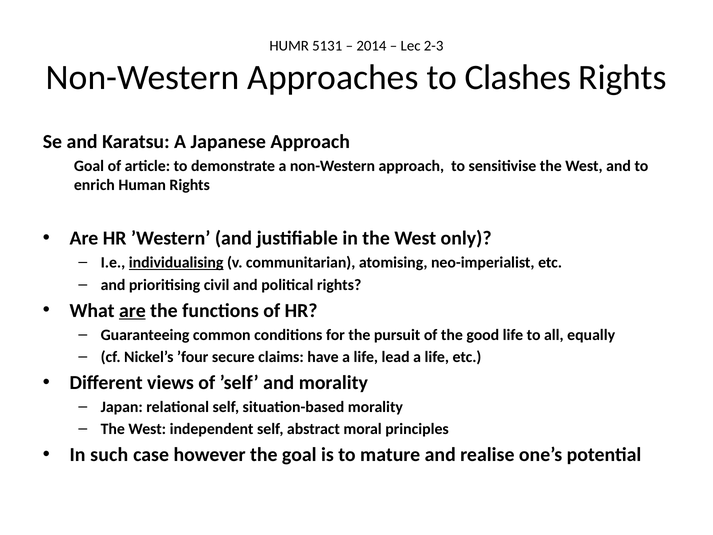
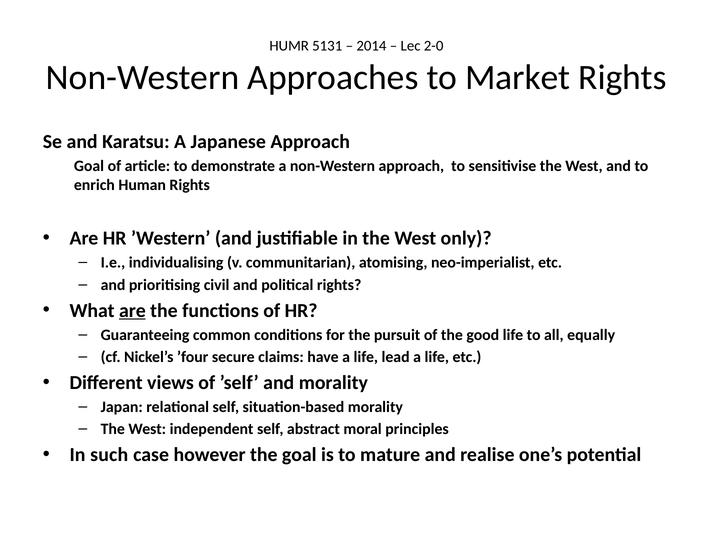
2-3: 2-3 -> 2-0
Clashes: Clashes -> Market
individualising underline: present -> none
